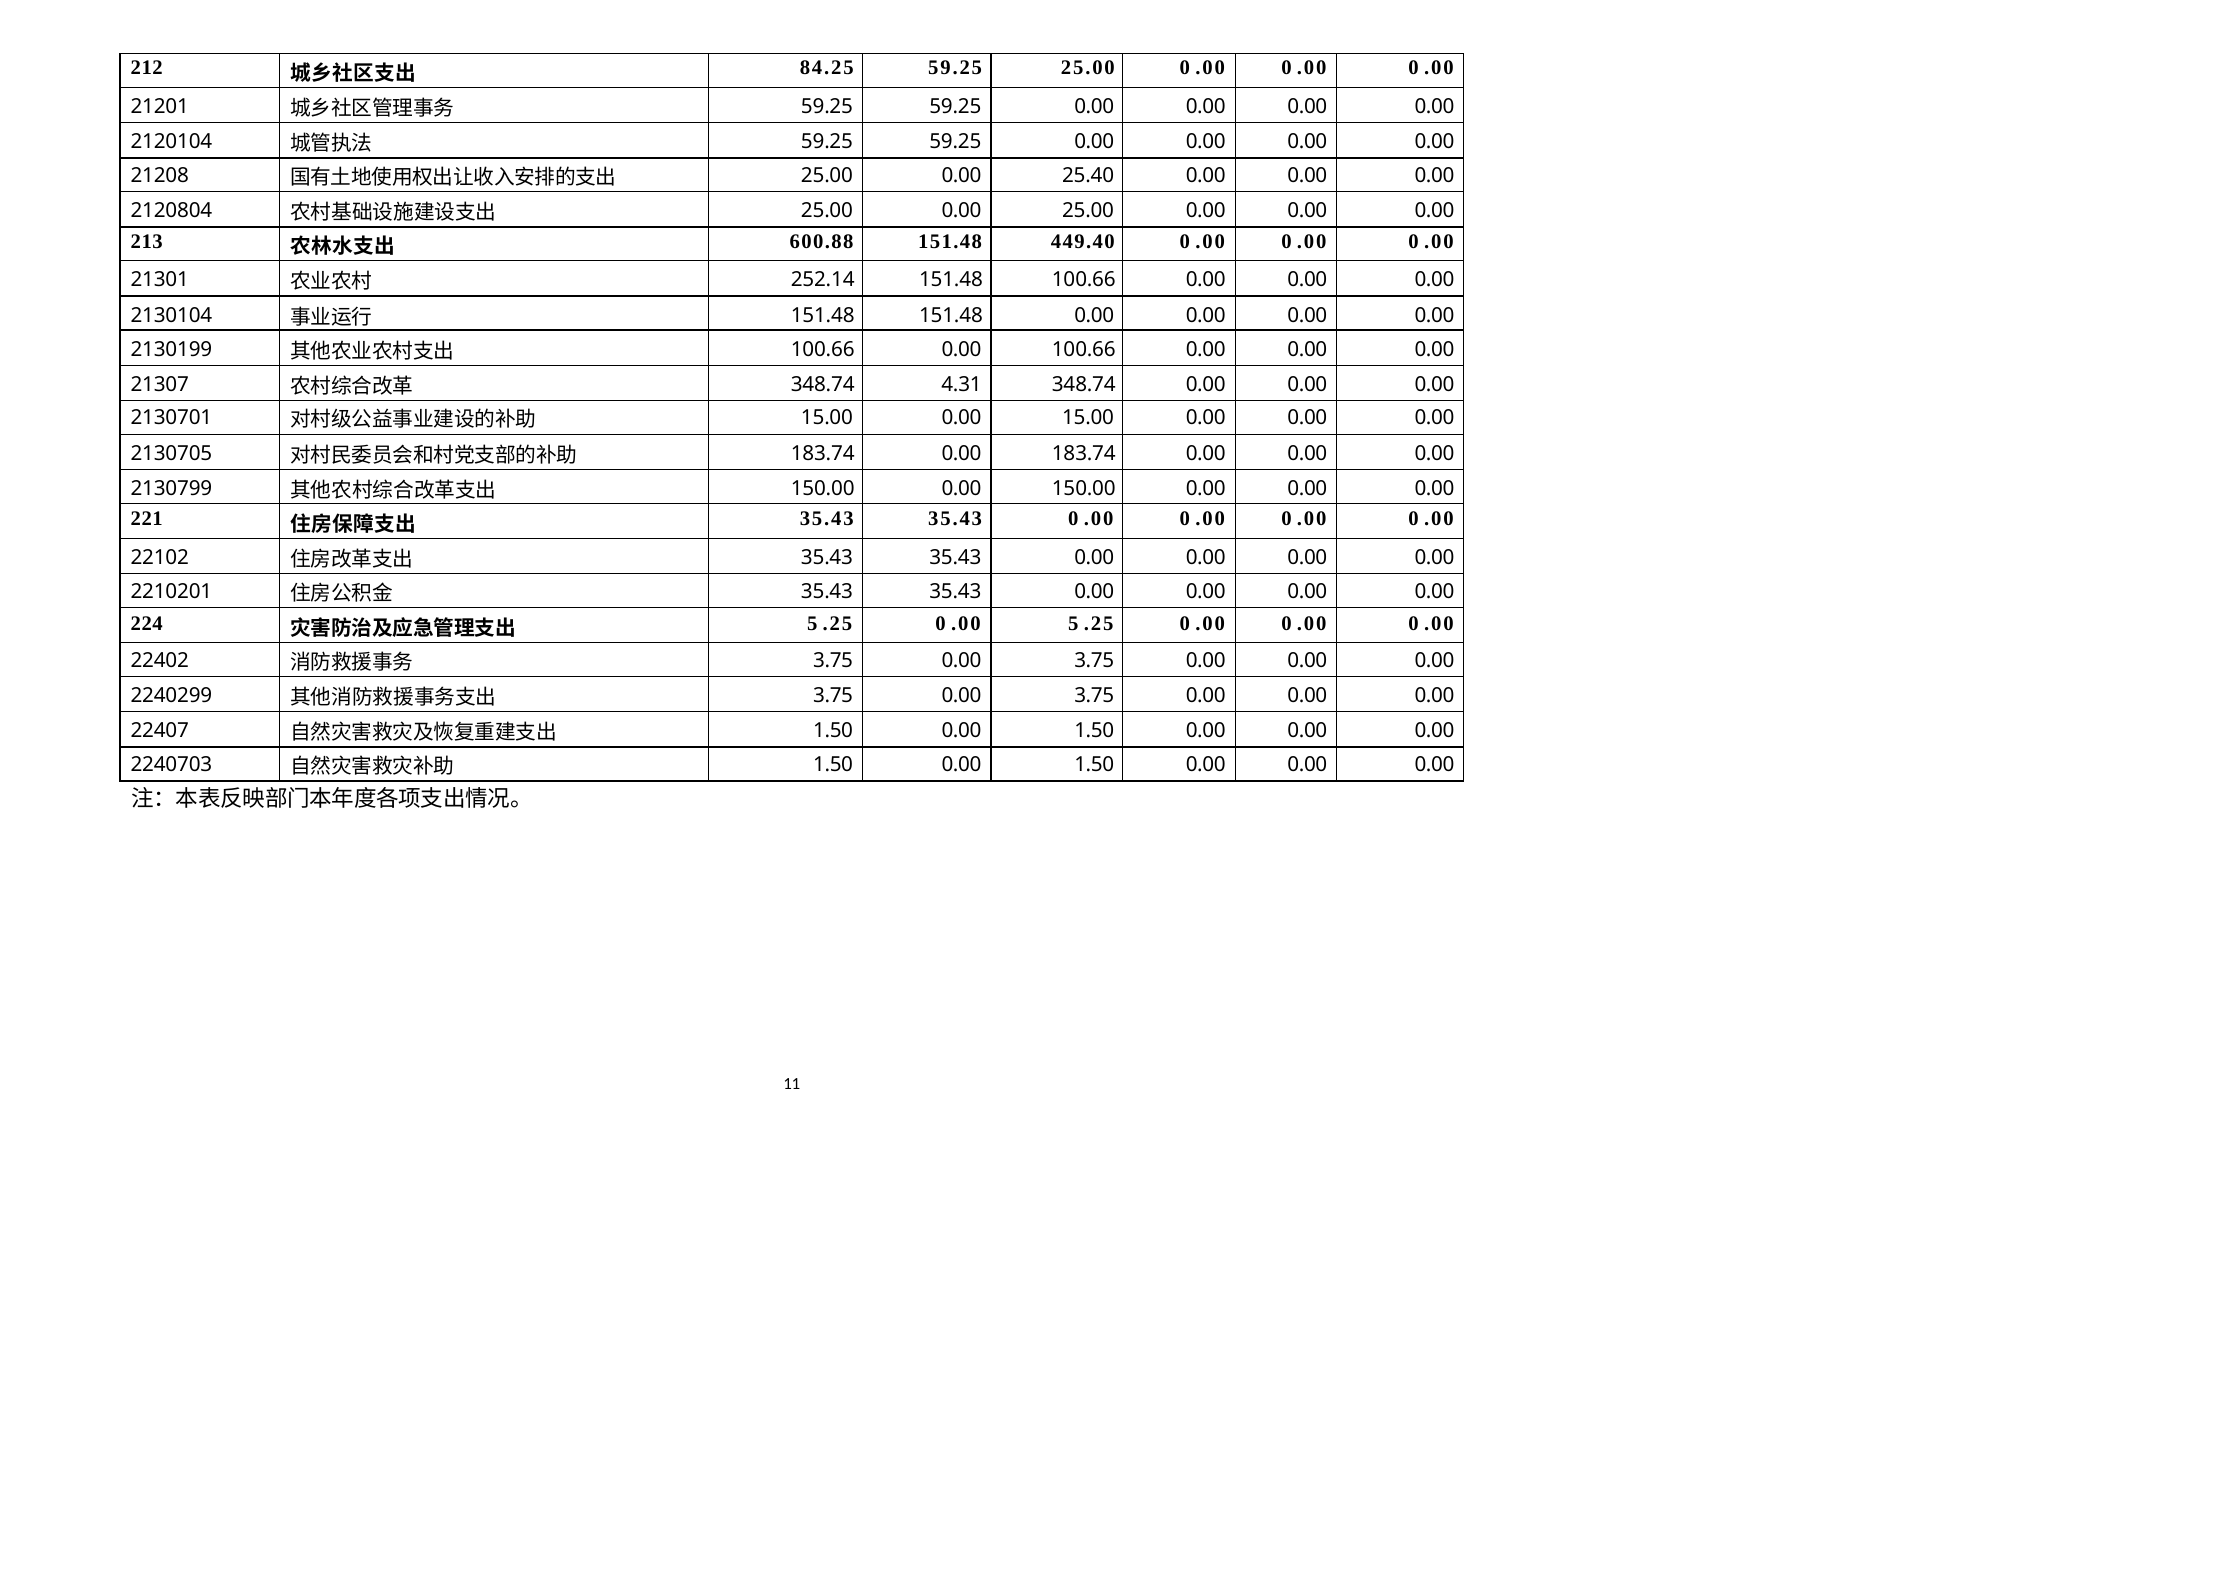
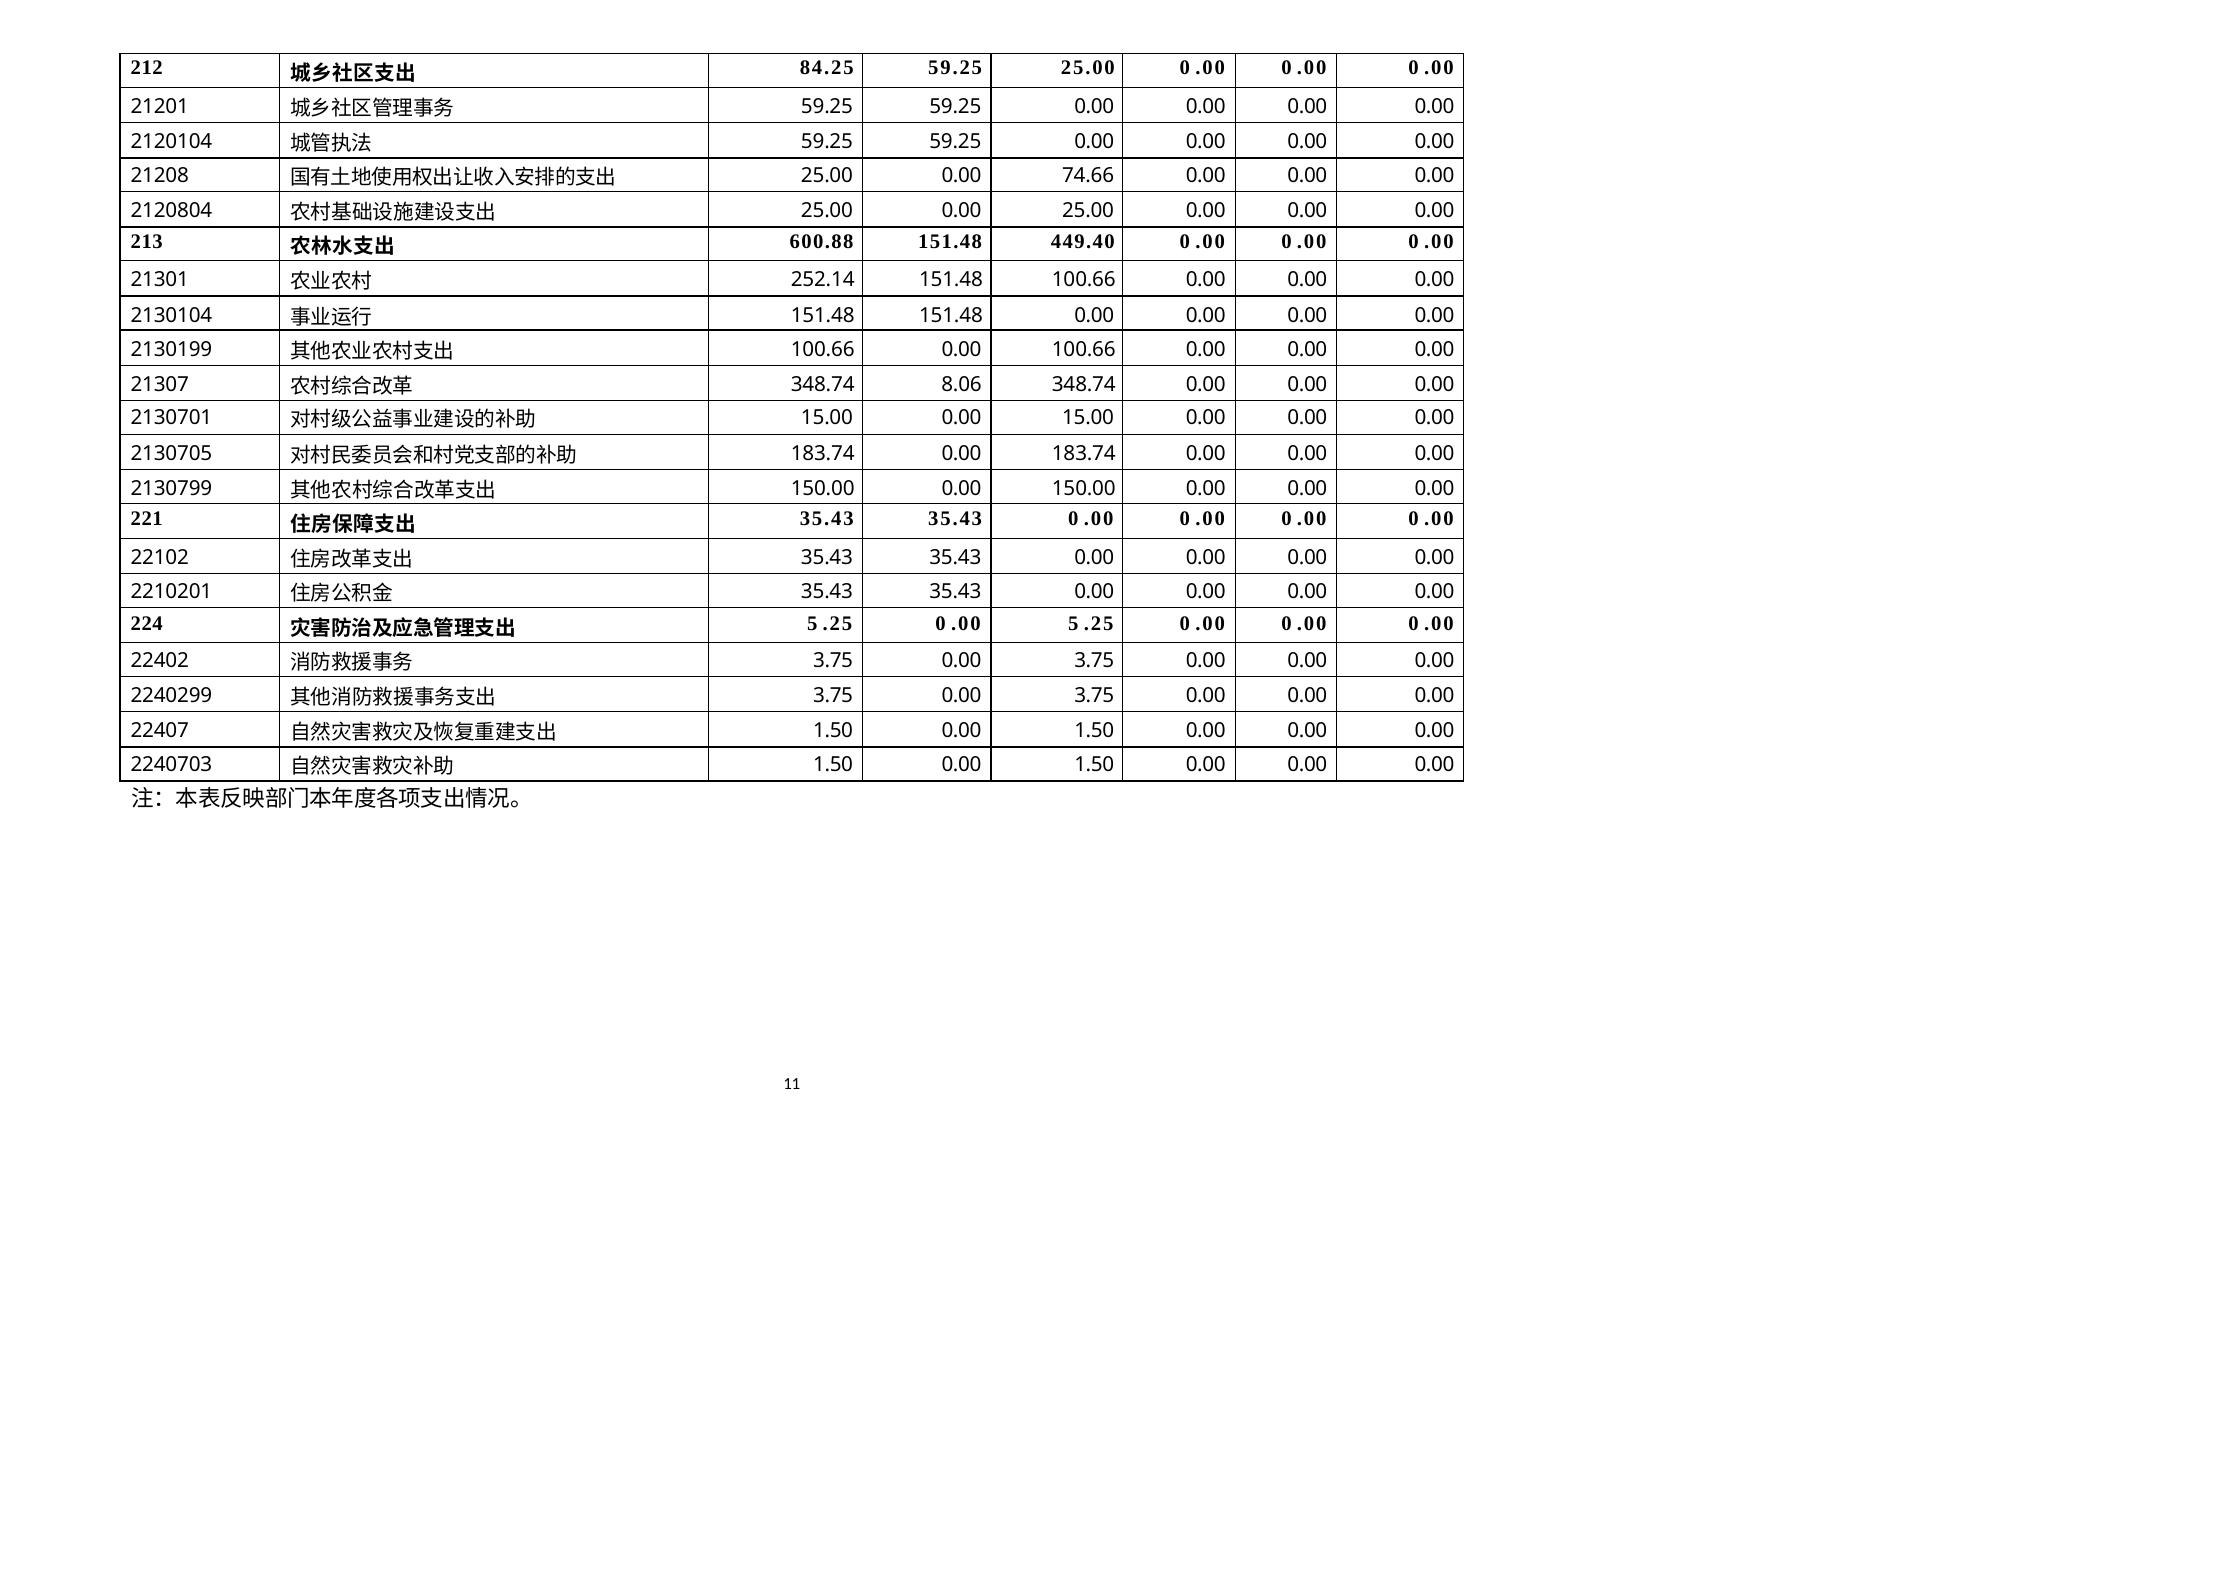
25.40: 25.40 -> 74.66
4.31: 4.31 -> 8.06
